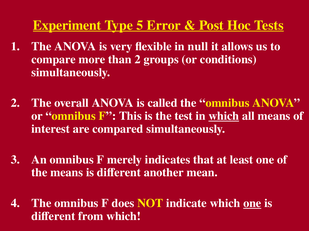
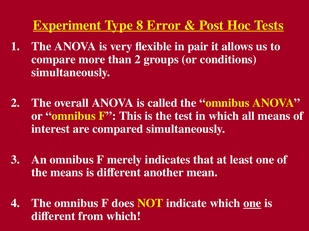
5: 5 -> 8
null: null -> pair
which at (224, 116) underline: present -> none
